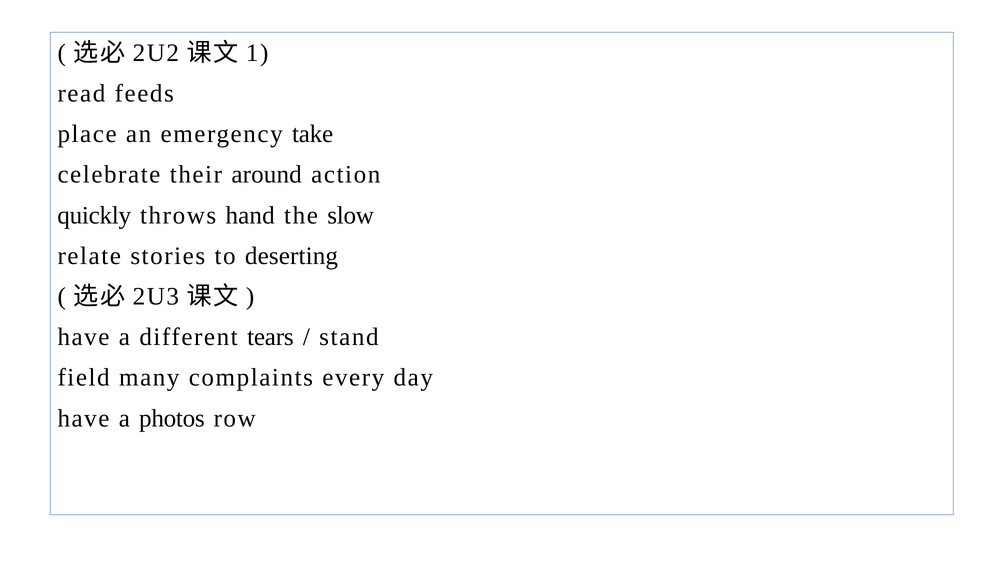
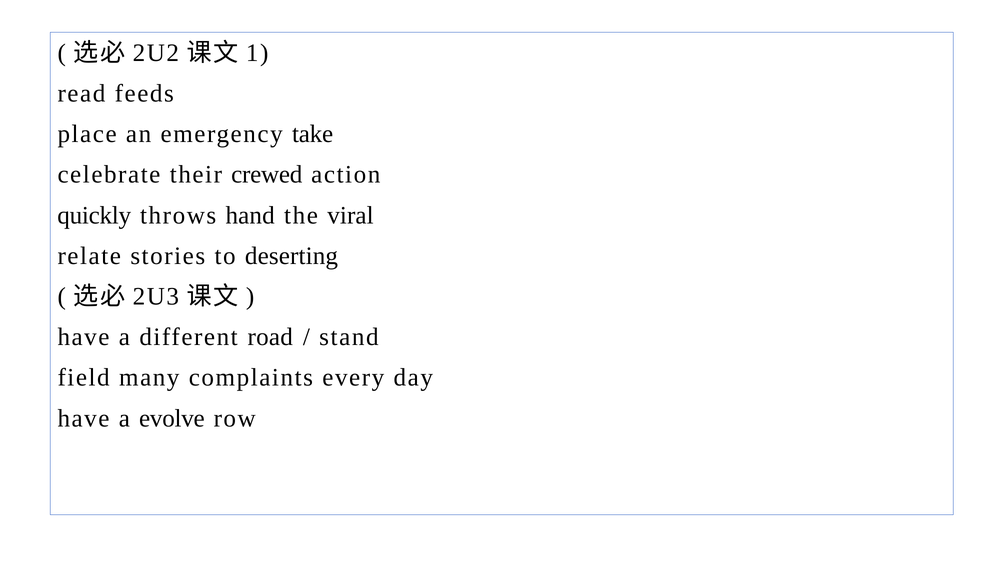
around: around -> crewed
slow: slow -> viral
tears: tears -> road
photos: photos -> evolve
